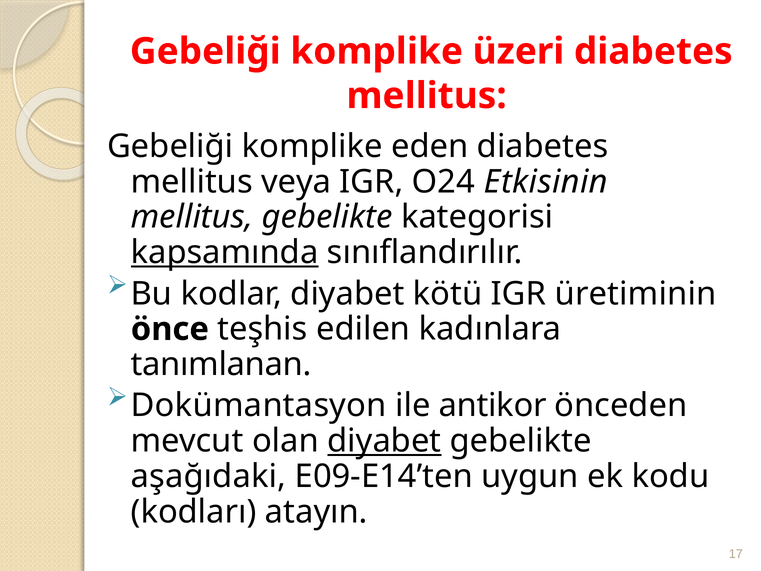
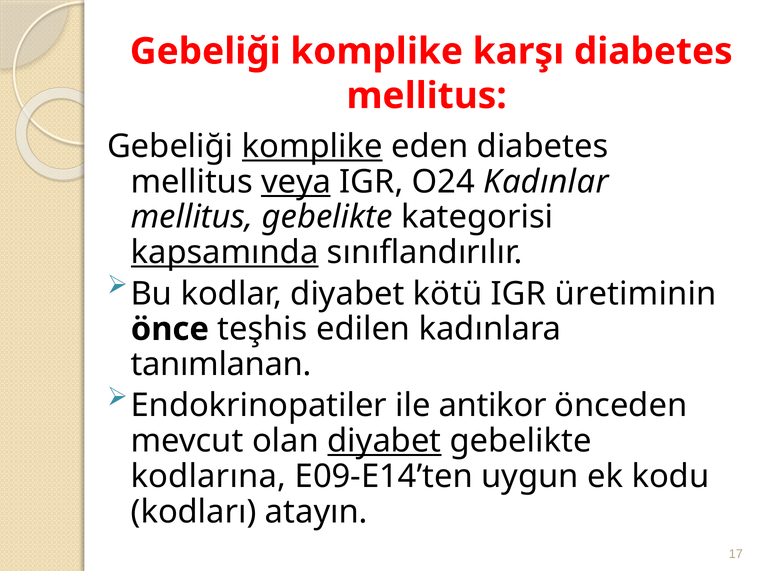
üzeri: üzeri -> karşı
komplike at (312, 146) underline: none -> present
veya underline: none -> present
Etkisinin: Etkisinin -> Kadınlar
Dokümantasyon: Dokümantasyon -> Endokrinopatiler
aşağıdaki: aşağıdaki -> kodlarına
